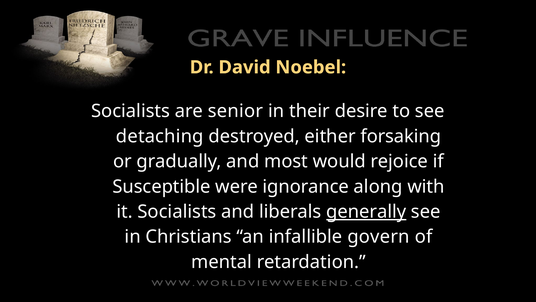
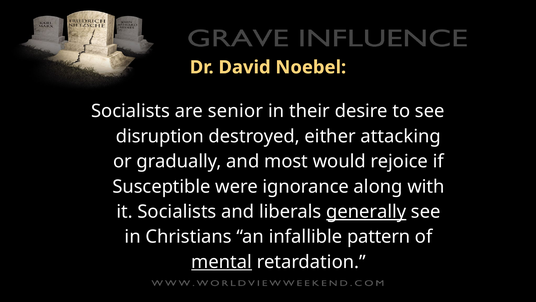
detaching: detaching -> disruption
forsaking: forsaking -> attacking
govern: govern -> pattern
mental underline: none -> present
